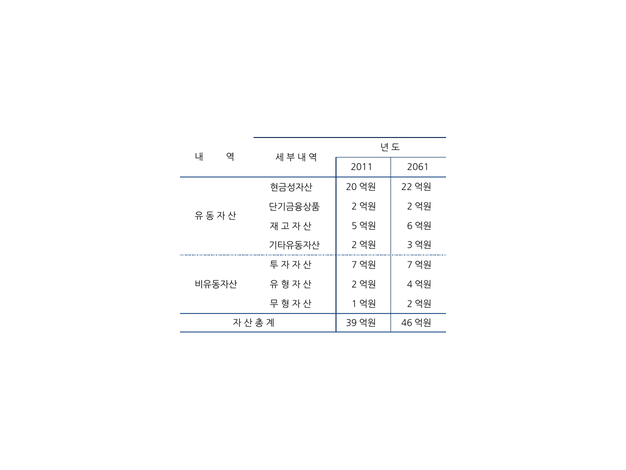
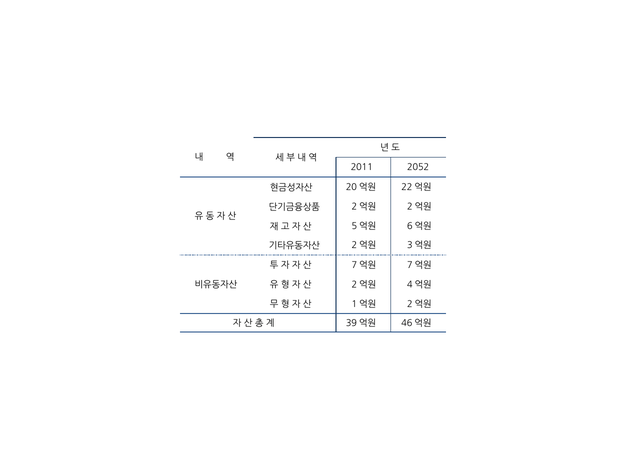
2061: 2061 -> 2052
